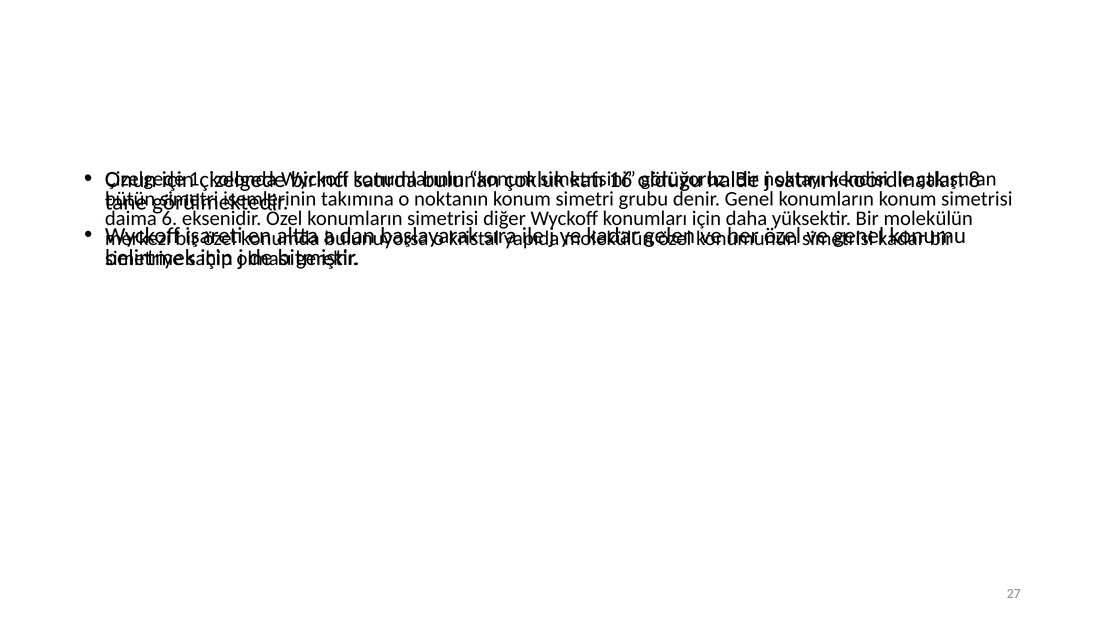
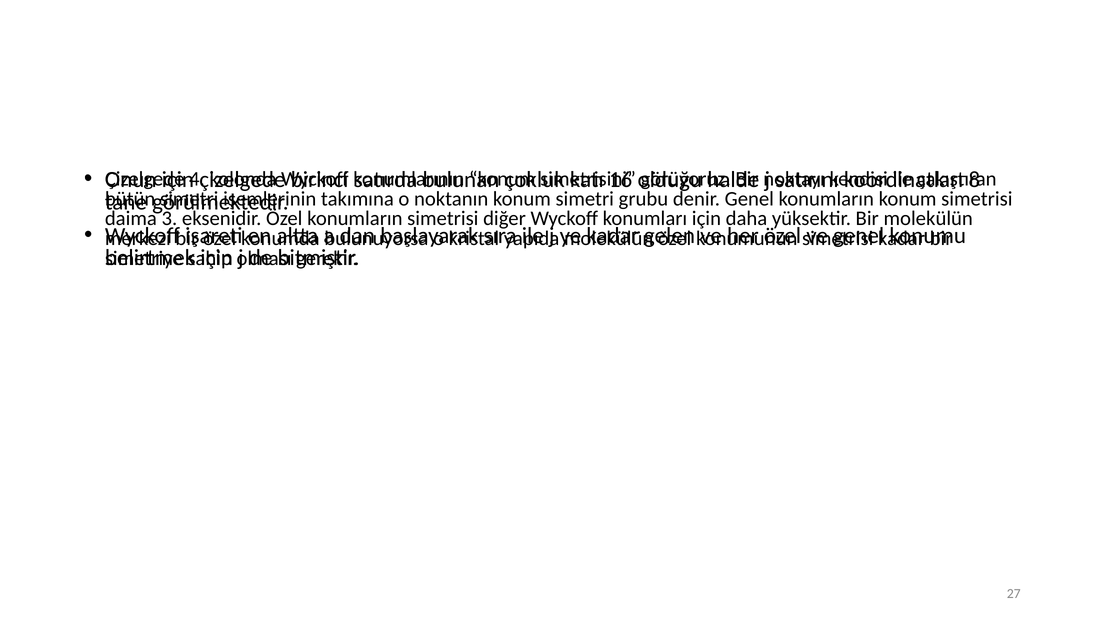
1: 1 -> 4
6: 6 -> 3
